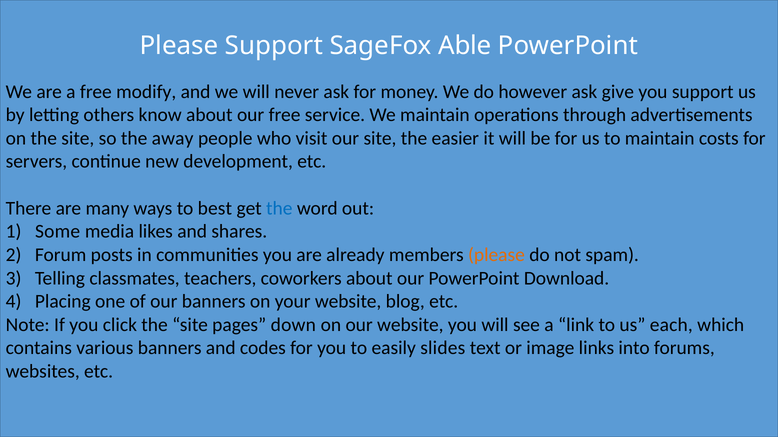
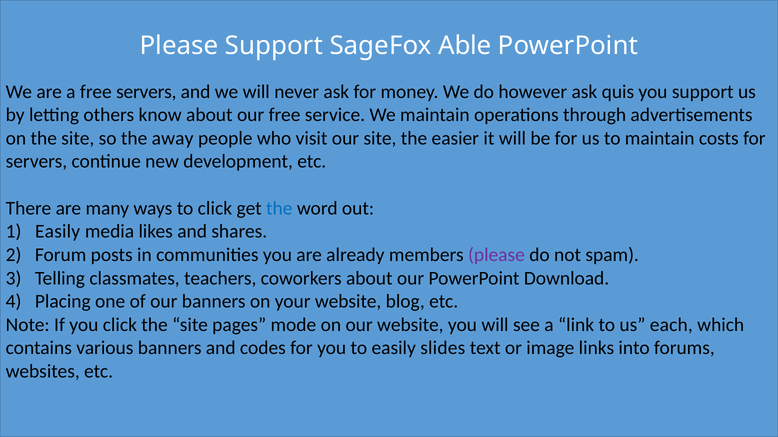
free modify: modify -> servers
give: give -> quis
to best: best -> click
Some at (58, 232): Some -> Easily
please at (496, 255) colour: orange -> purple
down: down -> mode
